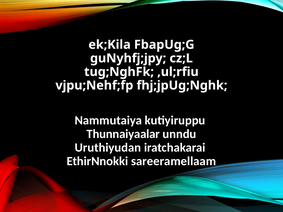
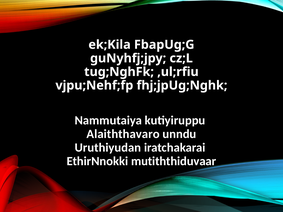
Thunnaiyaalar: Thunnaiyaalar -> Alaiththavaro
sareeramellaam: sareeramellaam -> mutiththiduvaar
